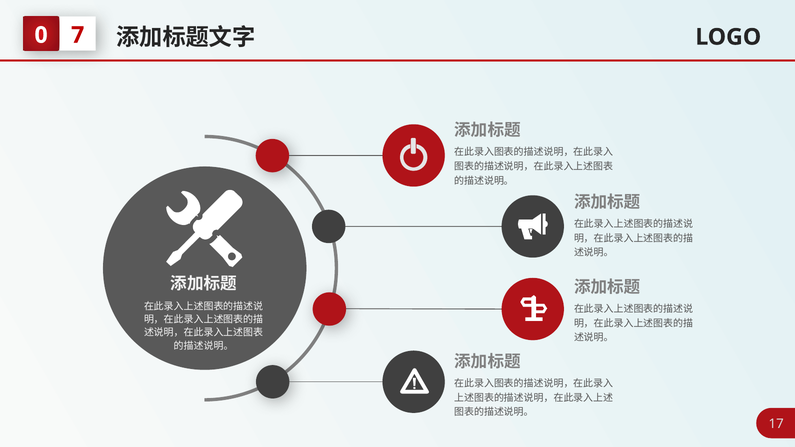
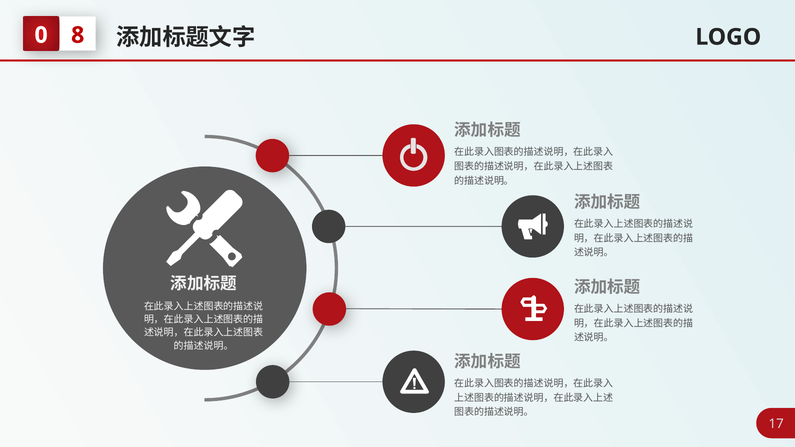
7: 7 -> 8
